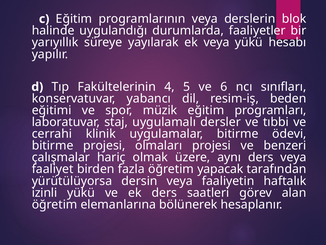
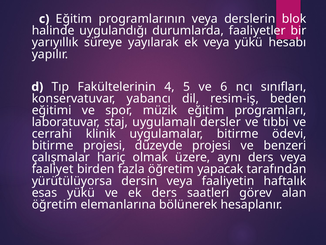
olmaları: olmaları -> düzeyde
izinli: izinli -> esas
